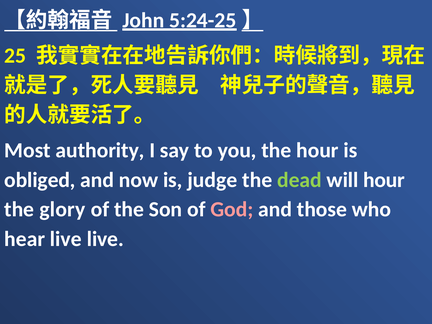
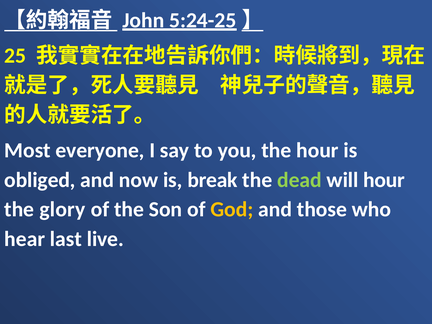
authority: authority -> everyone
judge: judge -> break
God colour: pink -> yellow
hear live: live -> last
